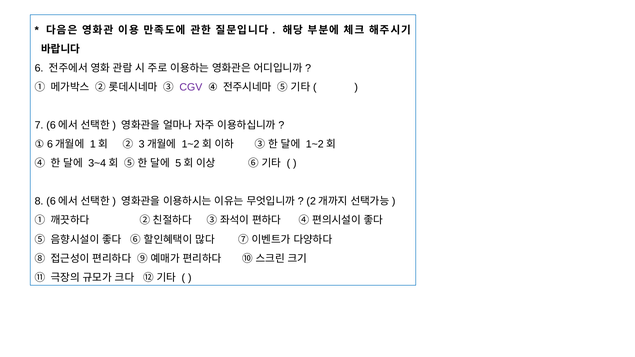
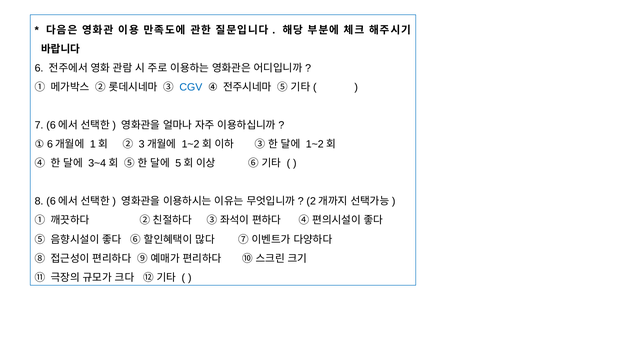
CGV colour: purple -> blue
